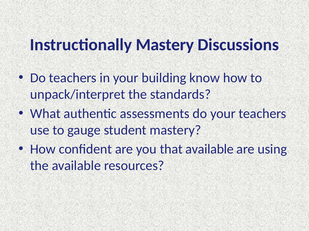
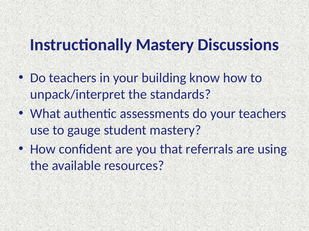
that available: available -> referrals
